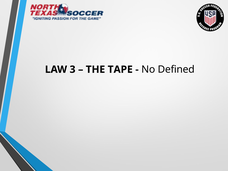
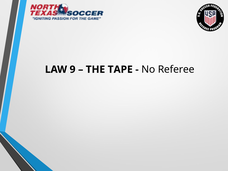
3: 3 -> 9
Defined: Defined -> Referee
